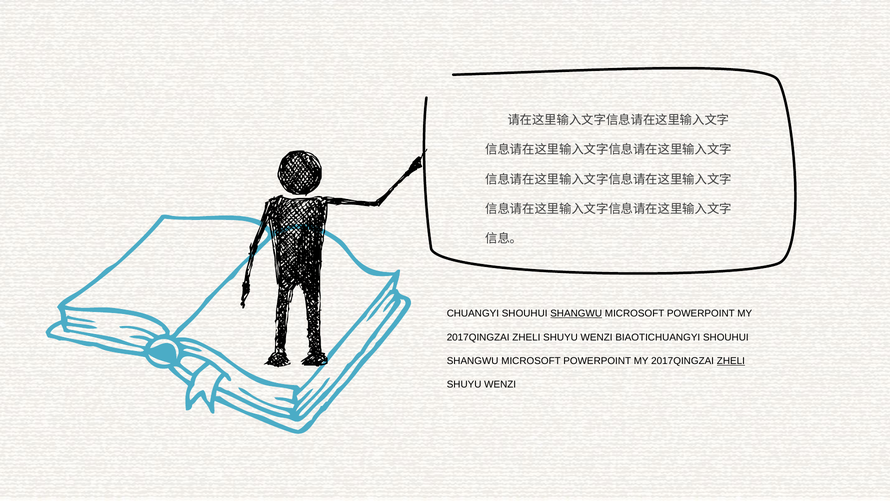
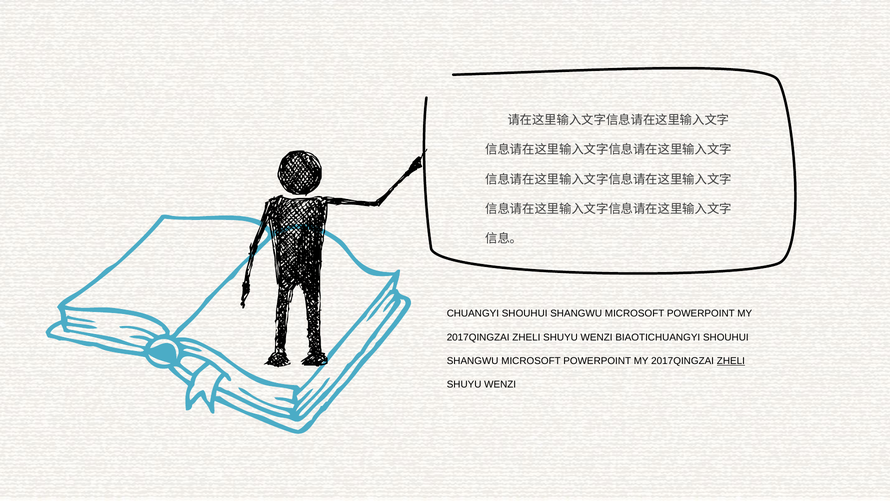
SHANGWU at (576, 313) underline: present -> none
